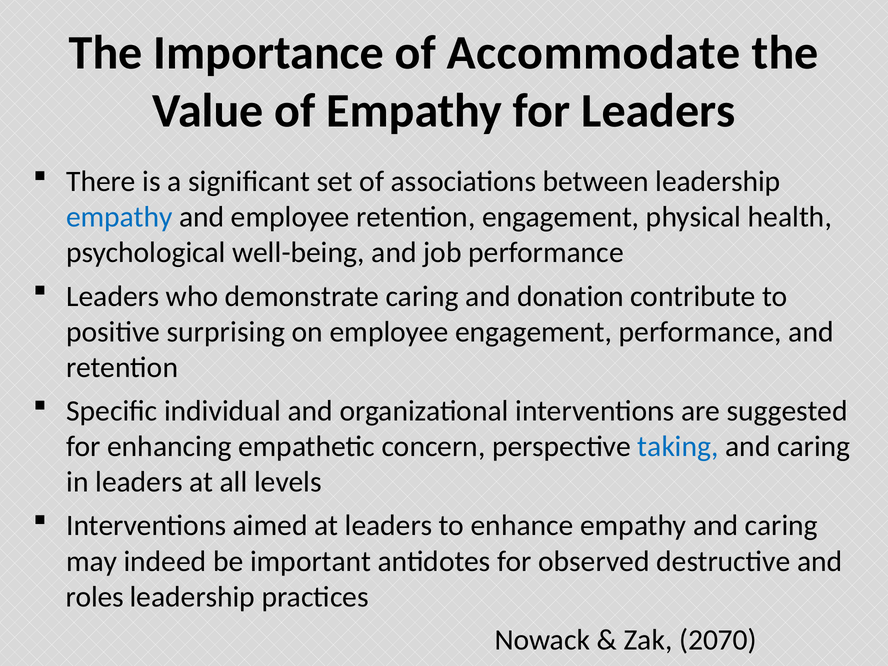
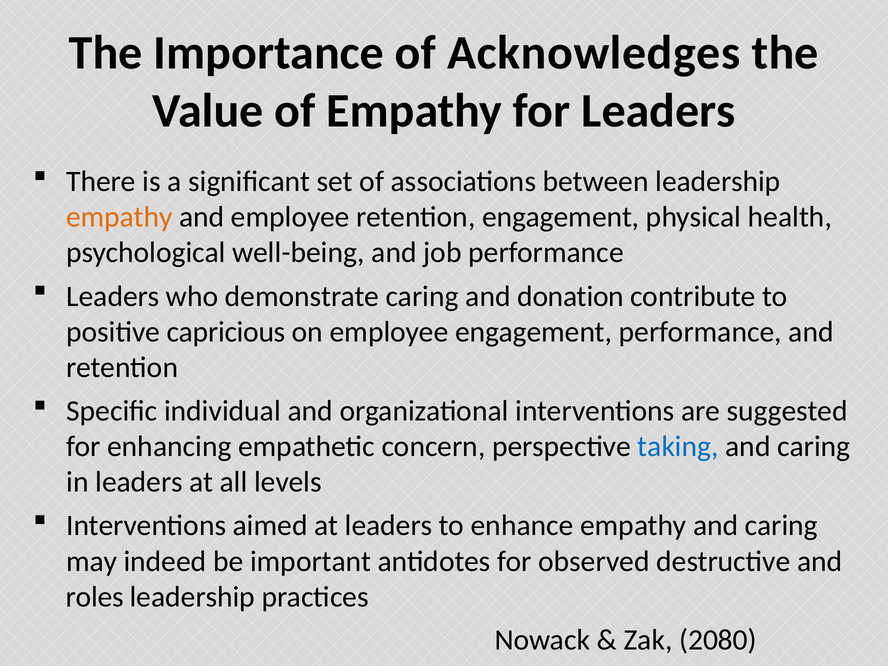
Accommodate: Accommodate -> Acknowledges
empathy at (119, 217) colour: blue -> orange
surprising: surprising -> capricious
2070: 2070 -> 2080
